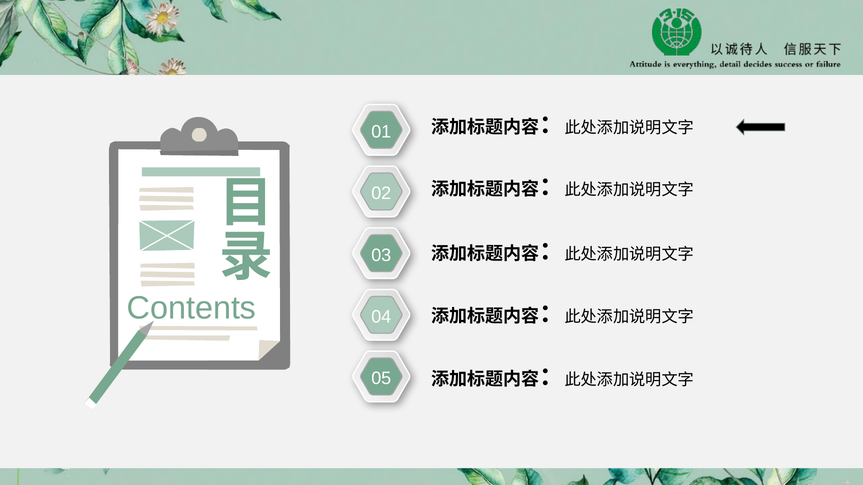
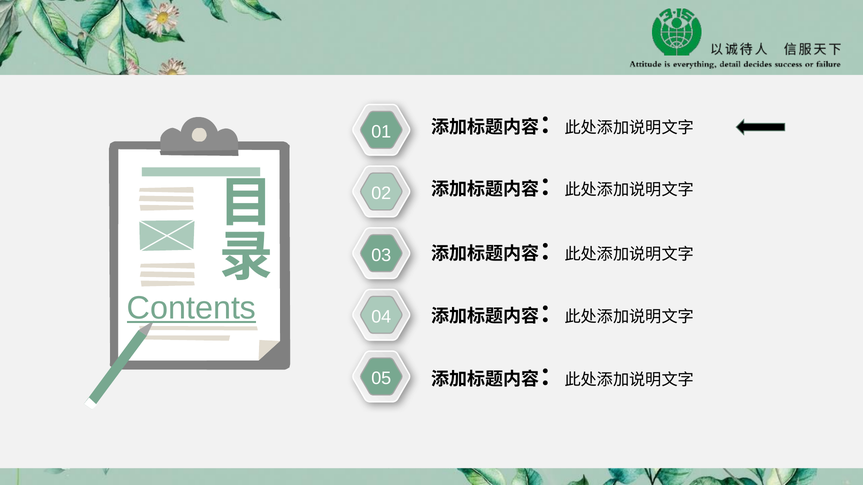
Contents underline: none -> present
